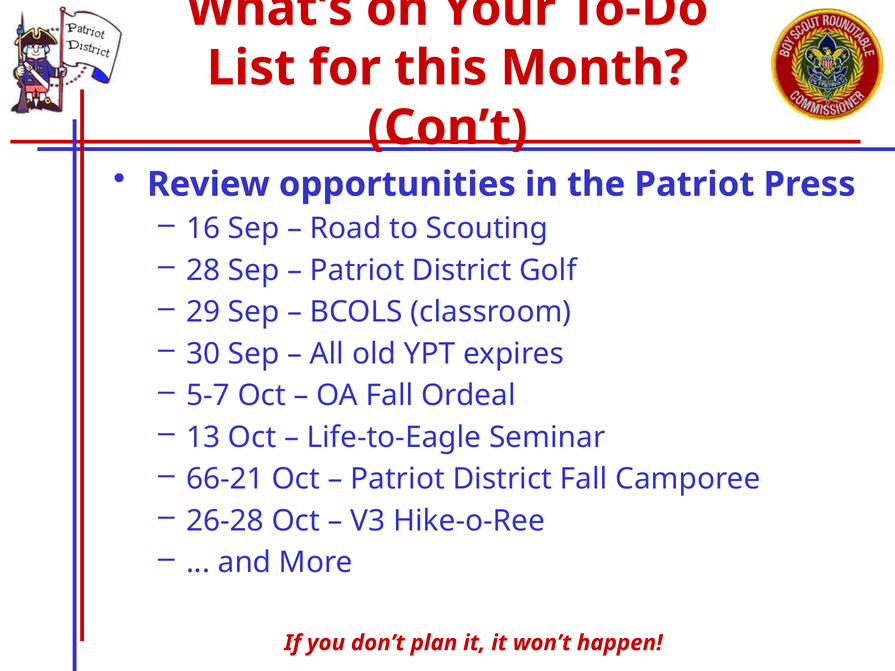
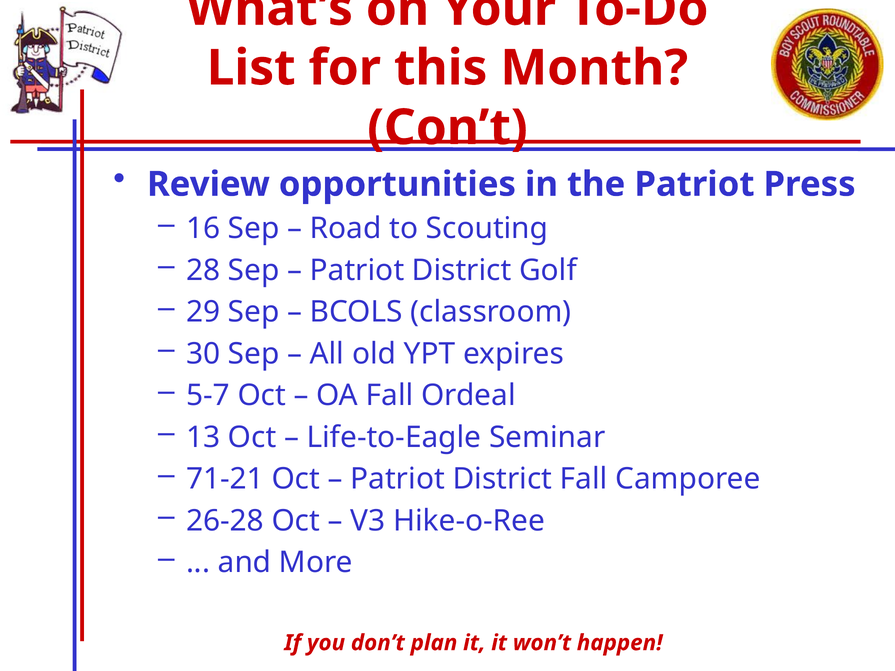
66-21: 66-21 -> 71-21
